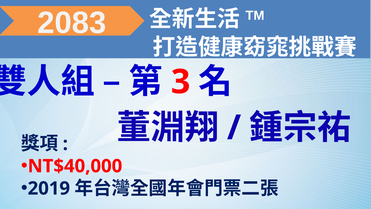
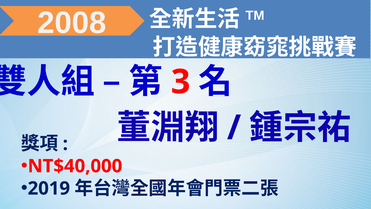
2083: 2083 -> 2008
